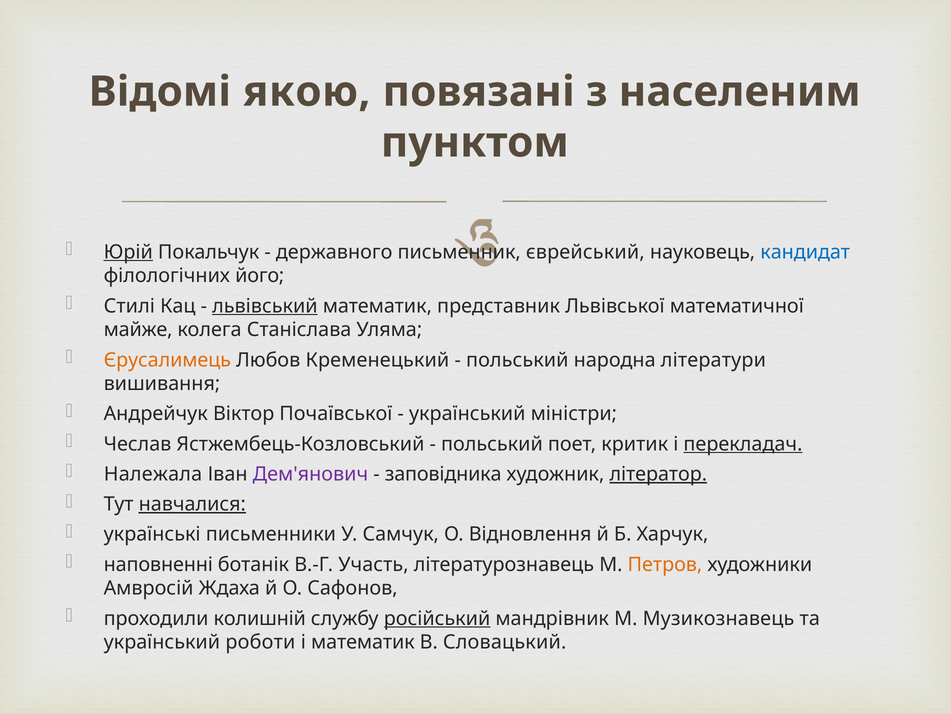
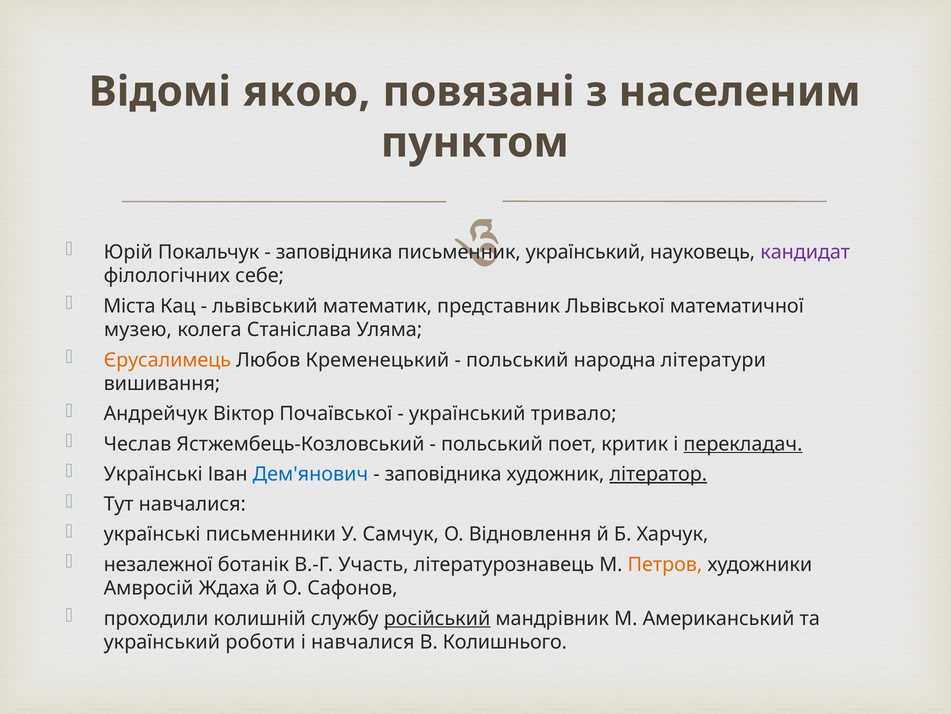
Юрій underline: present -> none
державного at (334, 252): державного -> заповідника
єврейський at (585, 252): єврейський -> український
кандидат colour: blue -> purple
його: його -> себе
Стилі: Стилі -> Міста
львівський underline: present -> none
майже: майже -> музею
міністри: міністри -> тривало
Належала at (153, 474): Належала -> Українські
Дем'янович colour: purple -> blue
навчалися at (192, 504) underline: present -> none
наповненні: наповненні -> незалежної
Музикознавець: Музикознавець -> Американський
і математик: математик -> навчалися
Словацький: Словацький -> Колишнього
